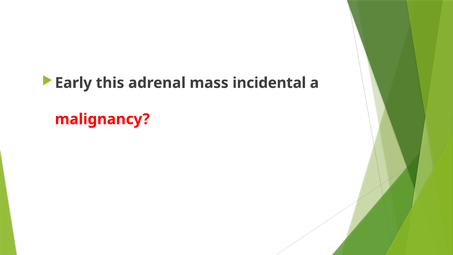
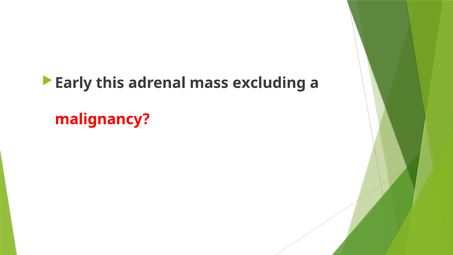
incidental: incidental -> excluding
